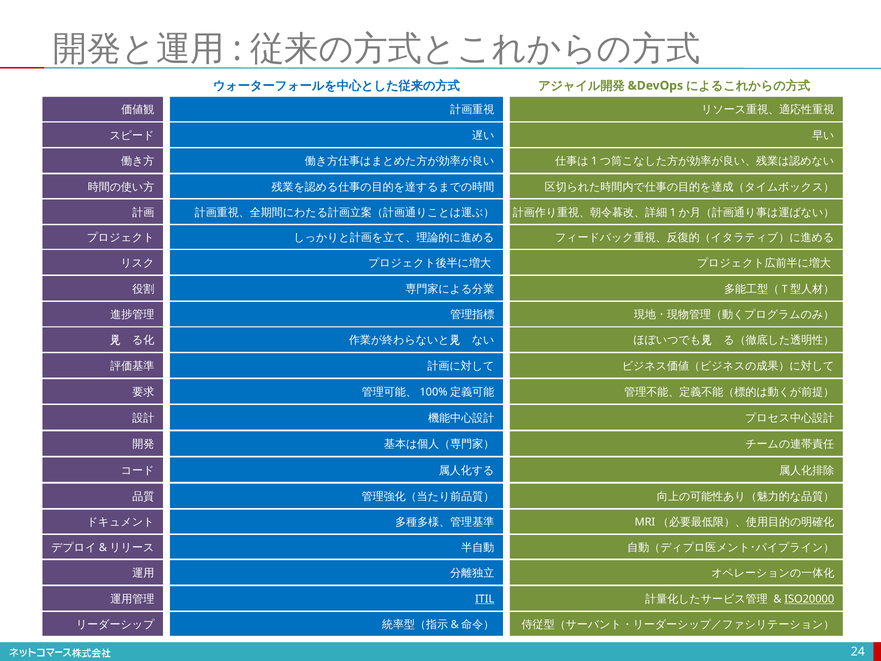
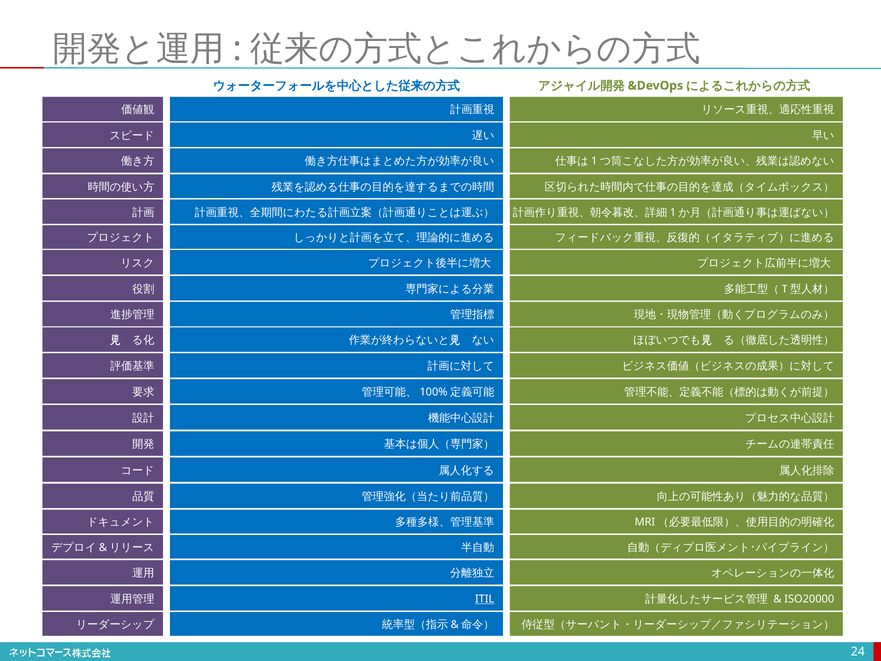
ISO20000 underline: present -> none
